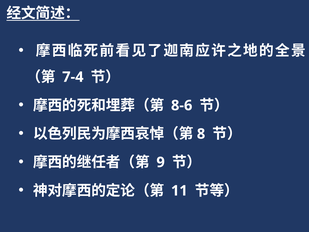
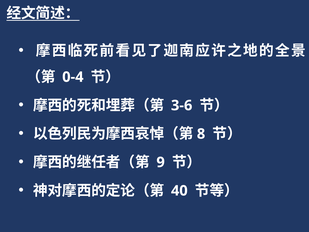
7-4: 7-4 -> 0-4
8-6: 8-6 -> 3-6
11: 11 -> 40
